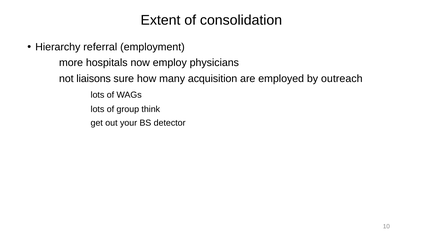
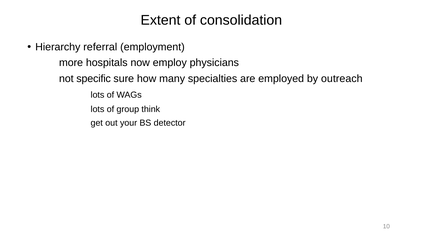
liaisons: liaisons -> specific
acquisition: acquisition -> specialties
